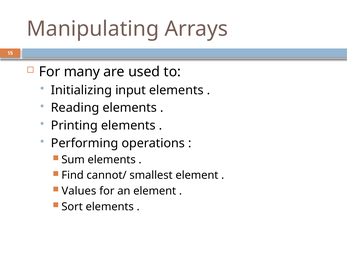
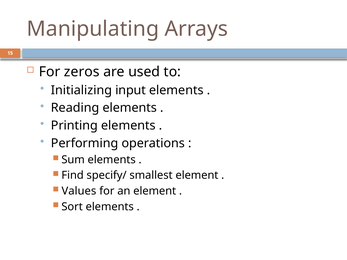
many: many -> zeros
cannot/: cannot/ -> specify/
